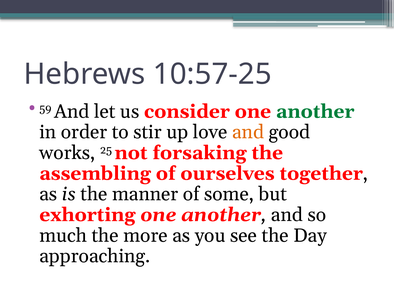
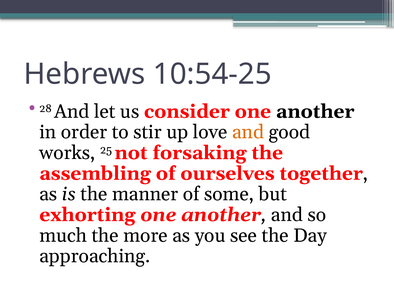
10:57-25: 10:57-25 -> 10:54-25
59: 59 -> 28
another at (315, 112) colour: green -> black
